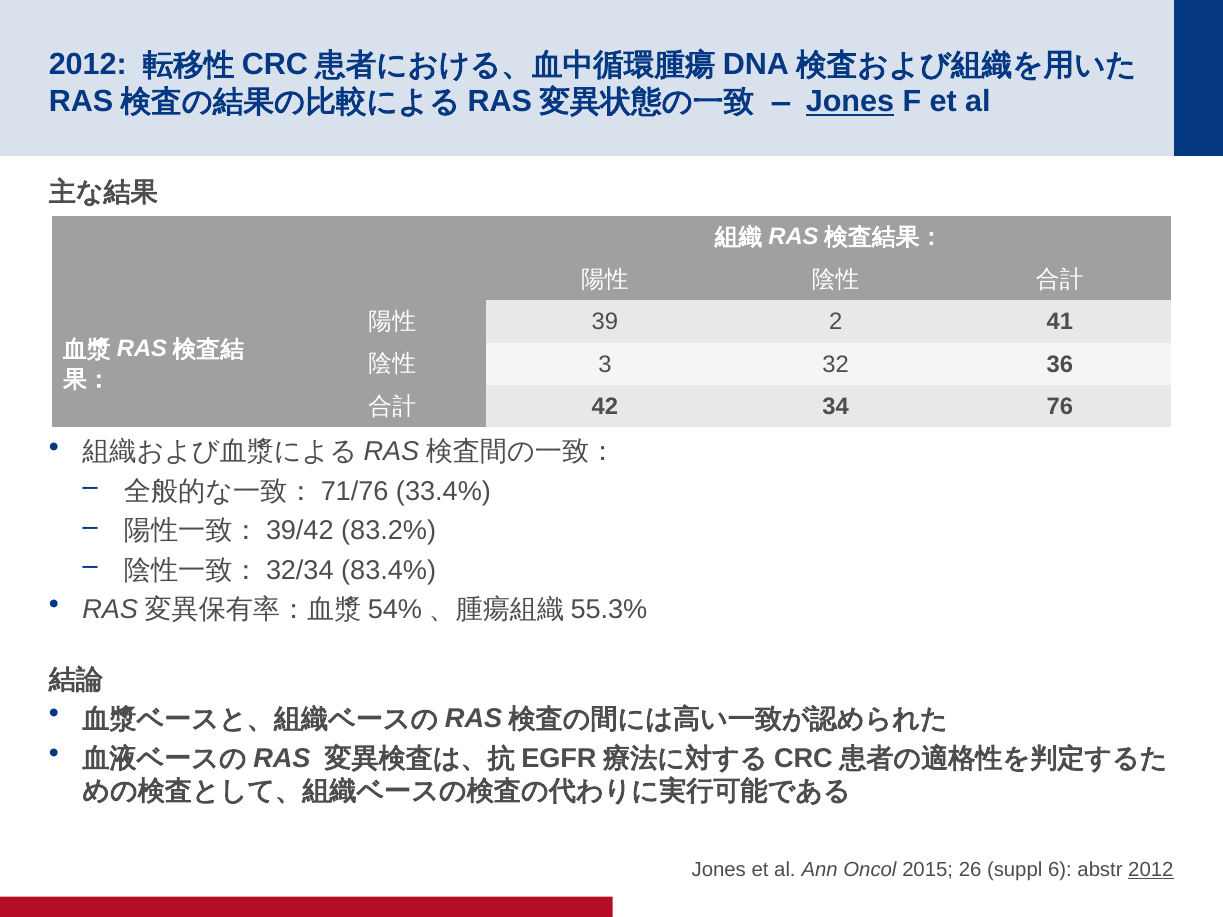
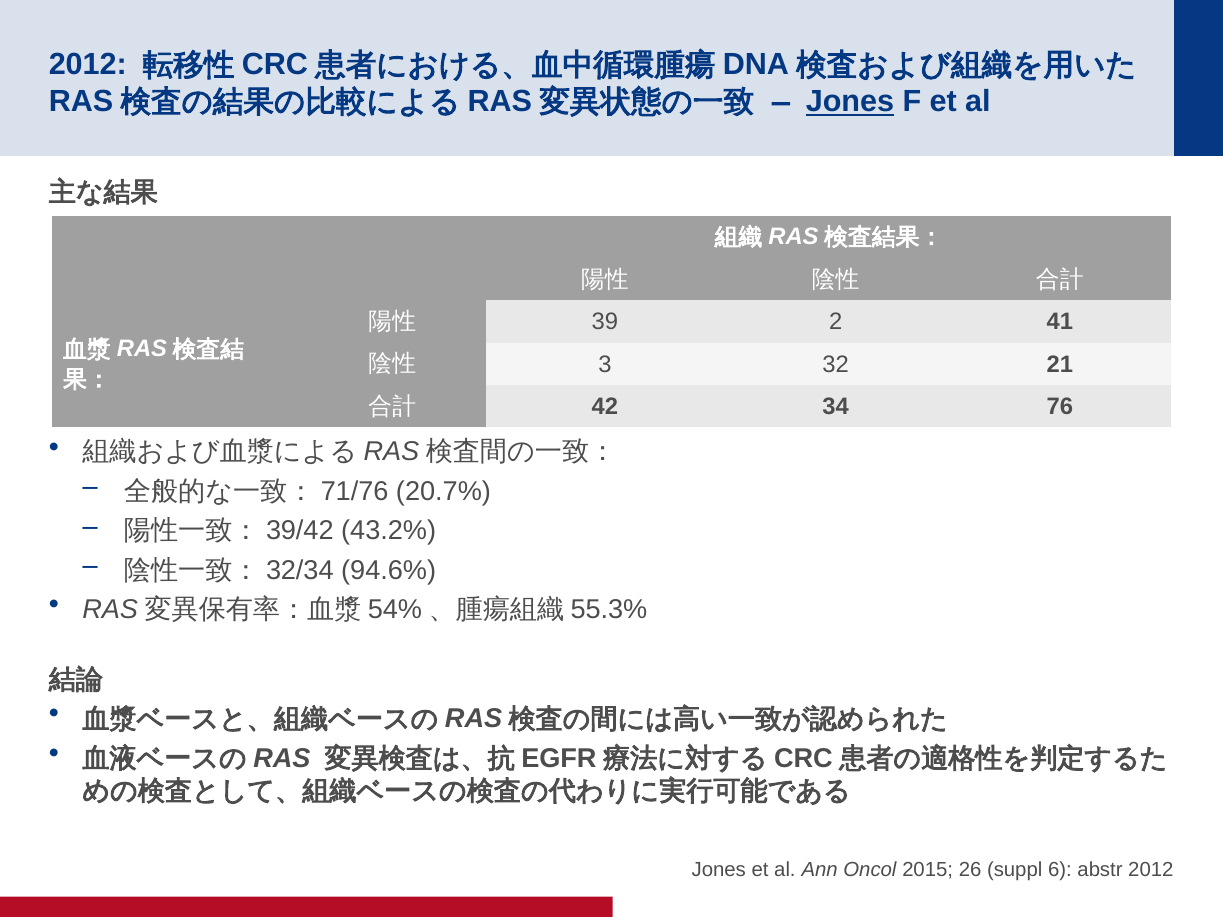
36: 36 -> 21
33.4%: 33.4% -> 20.7%
83.2%: 83.2% -> 43.2%
83.4%: 83.4% -> 94.6%
2012 at (1151, 870) underline: present -> none
